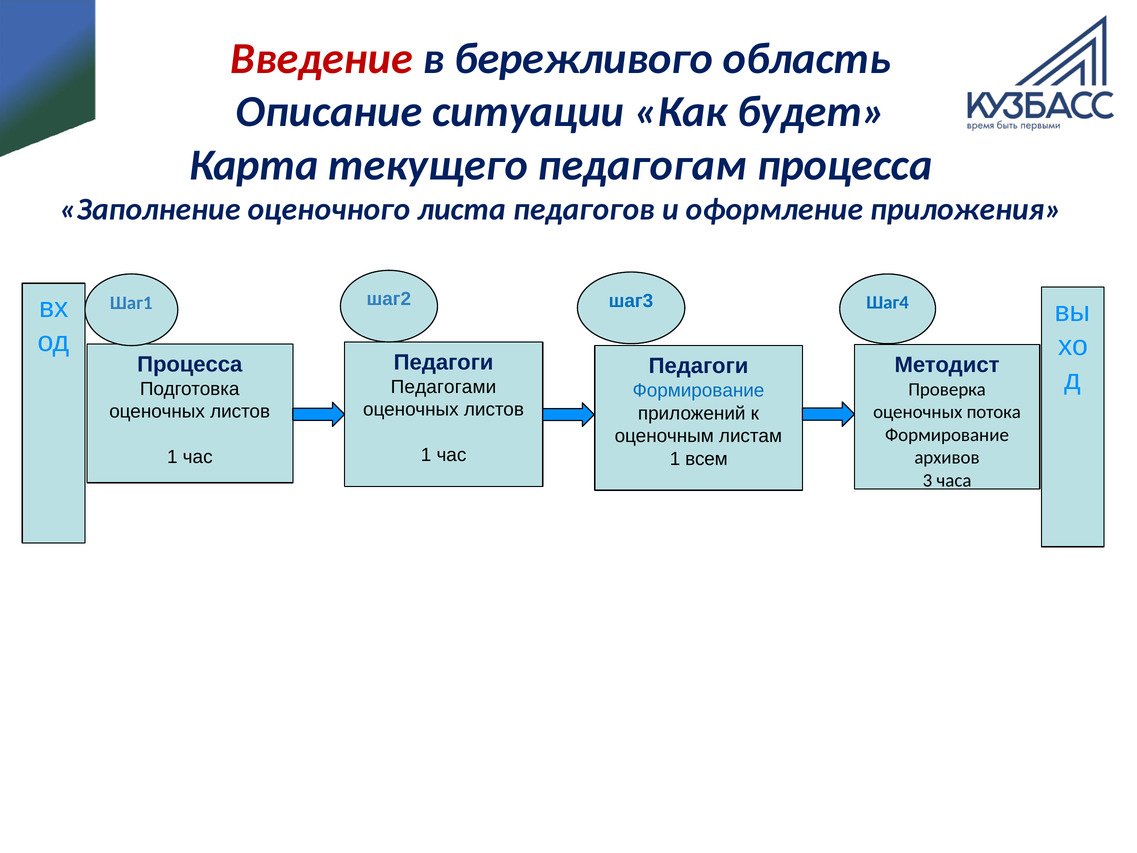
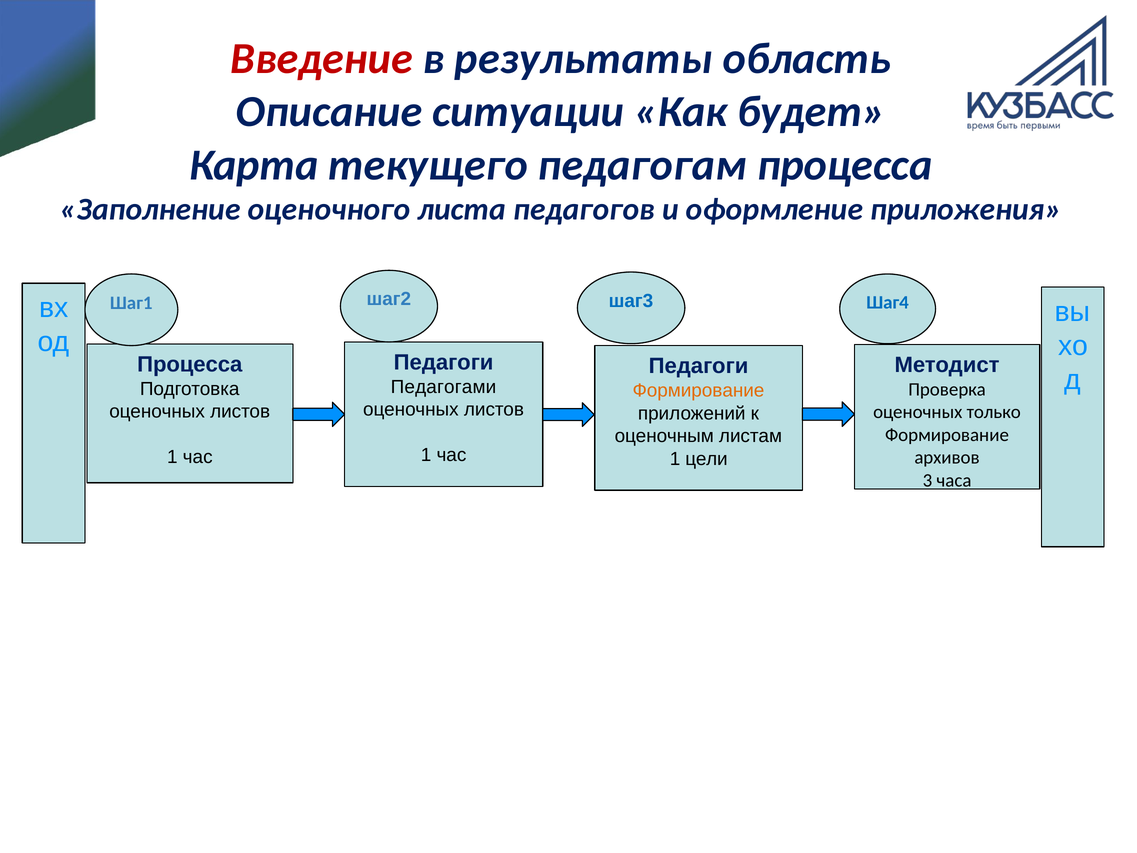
бережливого: бережливого -> результаты
Формирование at (698, 390) colour: blue -> orange
потока: потока -> только
всем: всем -> цели
